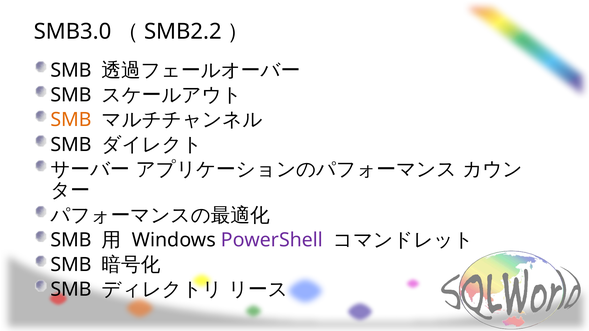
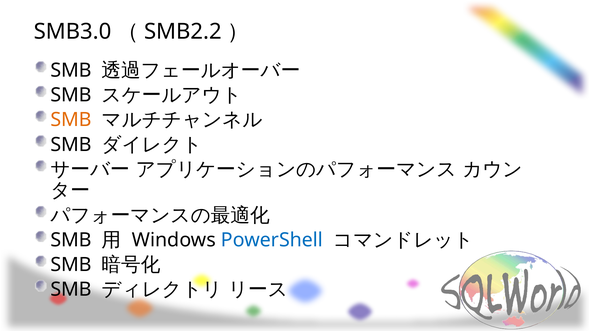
PowerShell colour: purple -> blue
